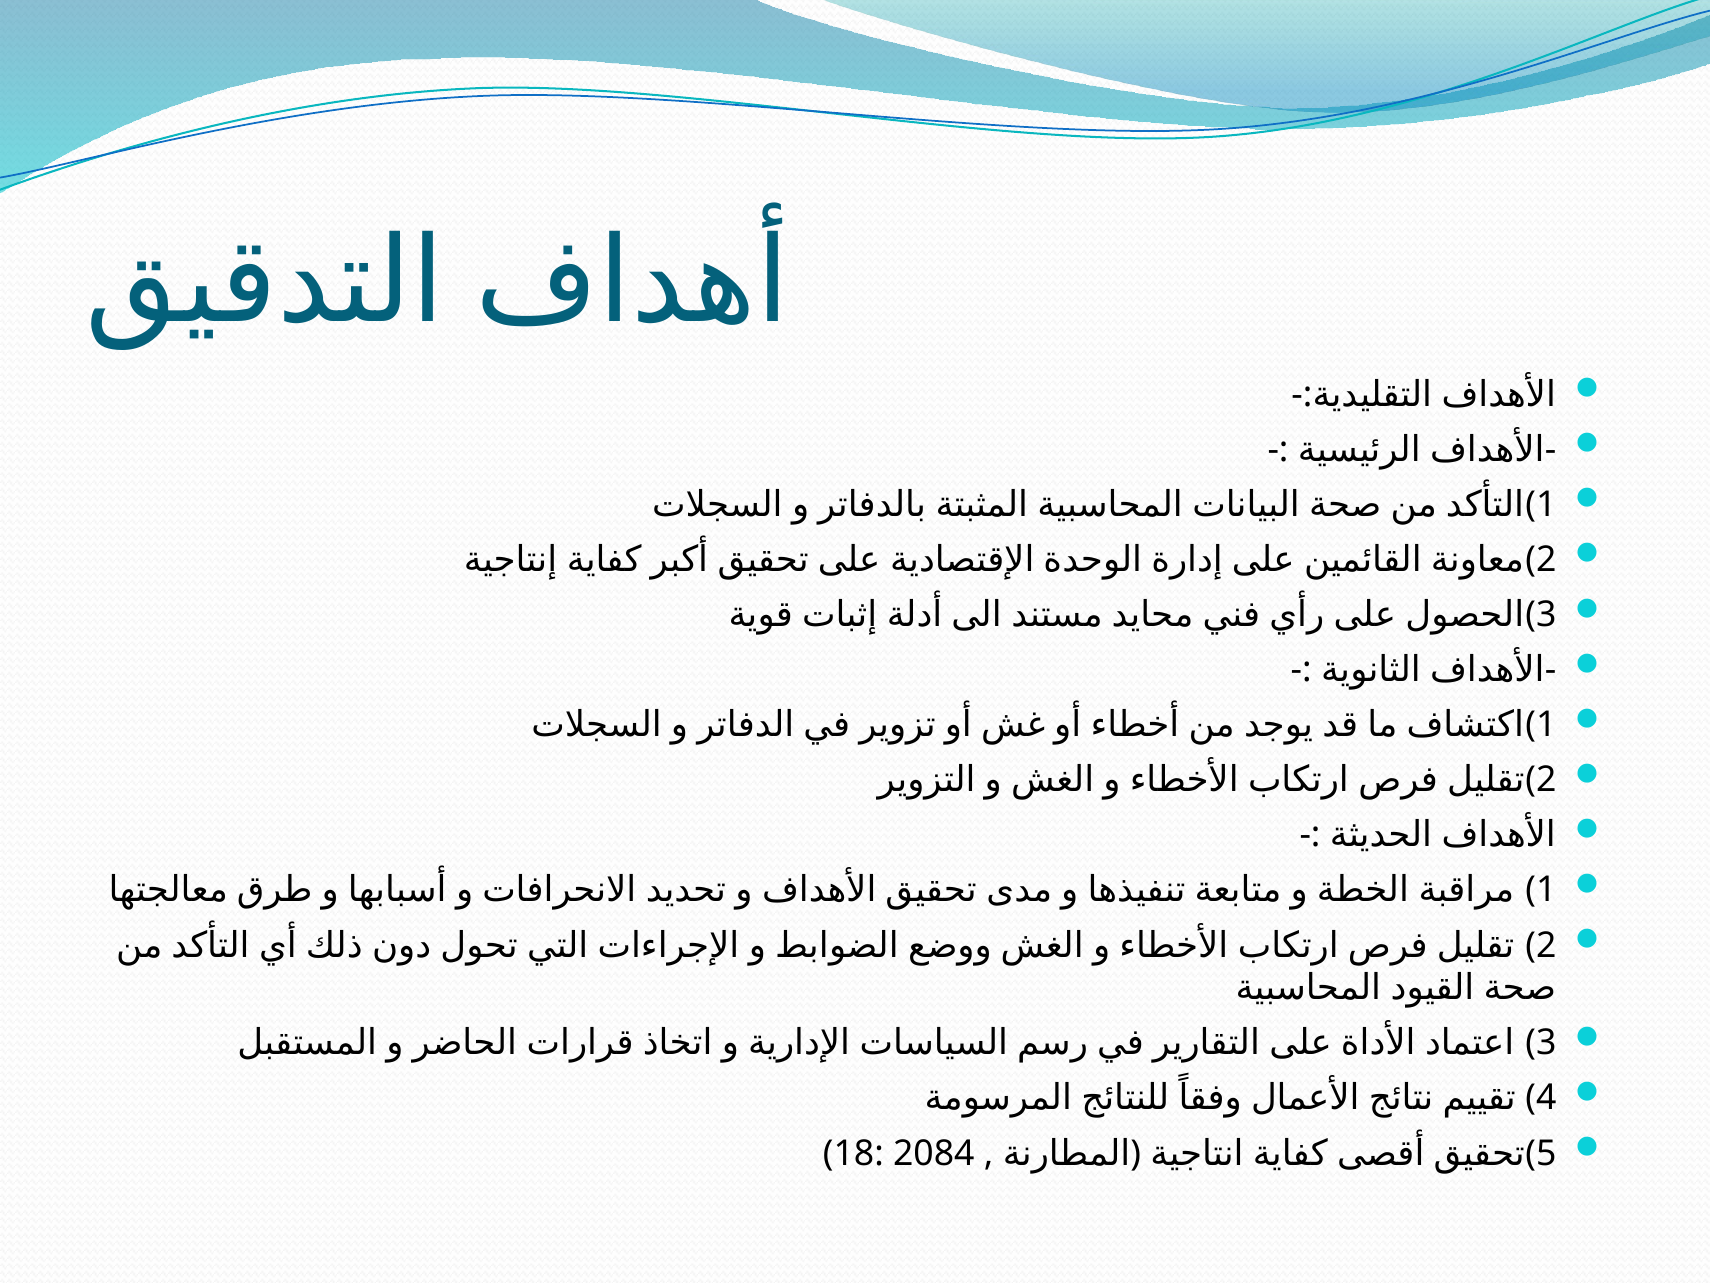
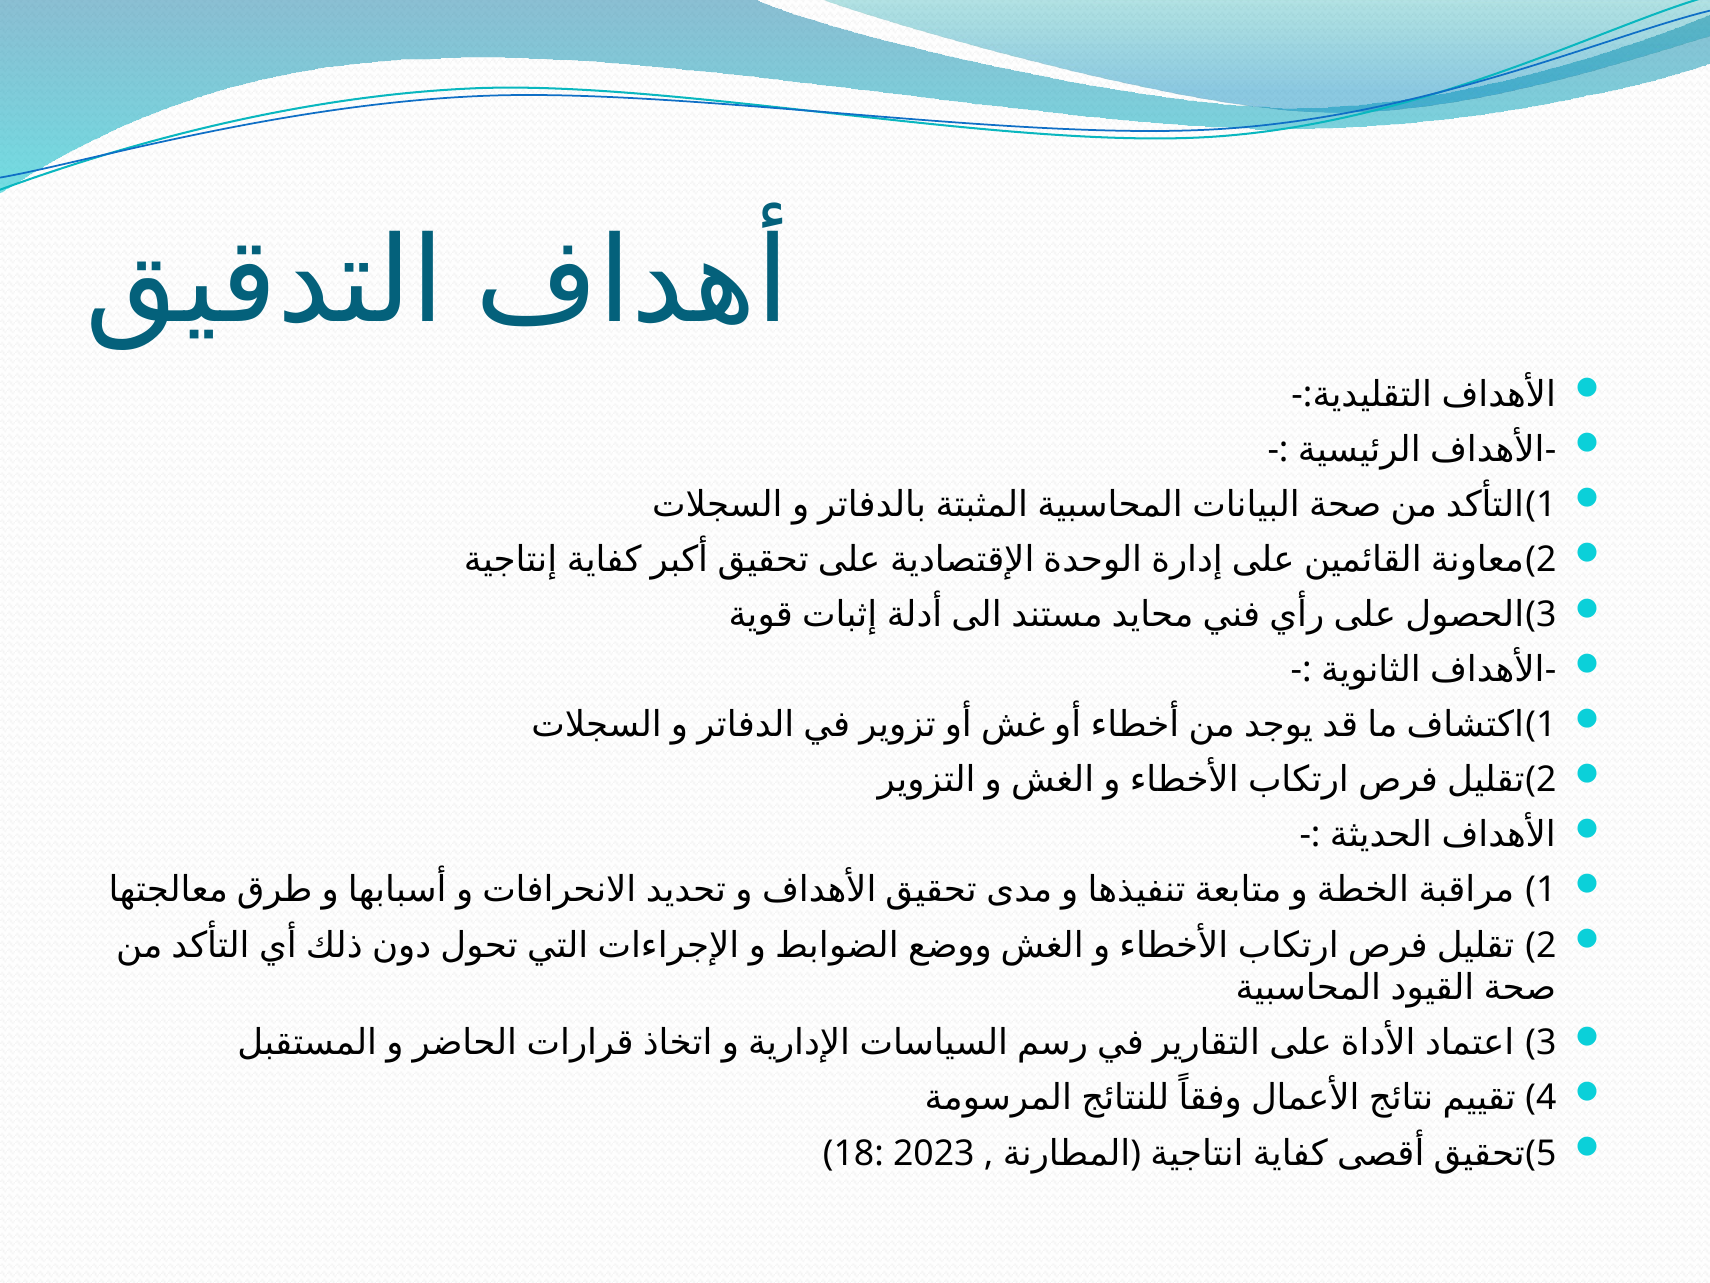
2084: 2084 -> 2023
